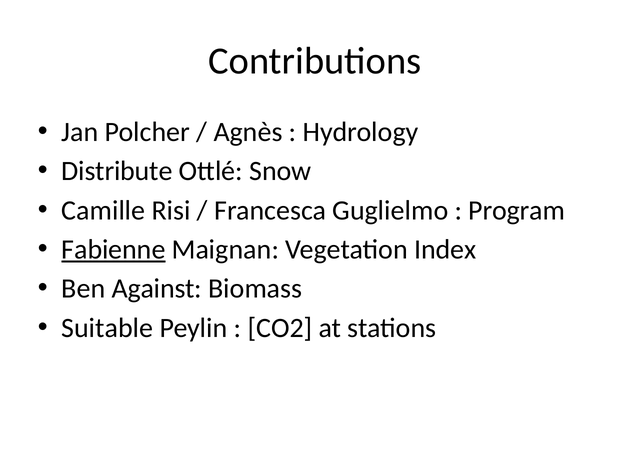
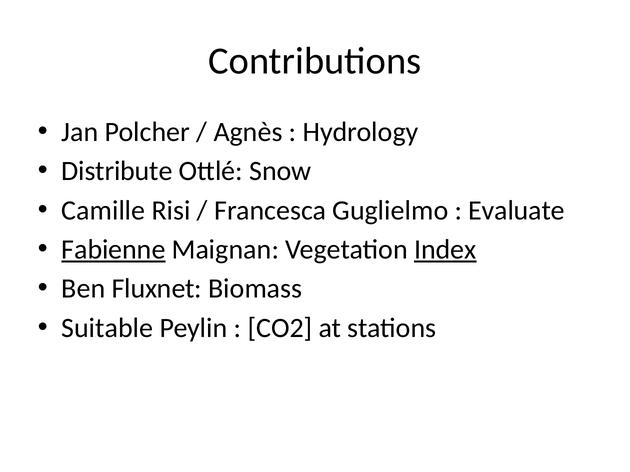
Program: Program -> Evaluate
Index underline: none -> present
Against: Against -> Fluxnet
